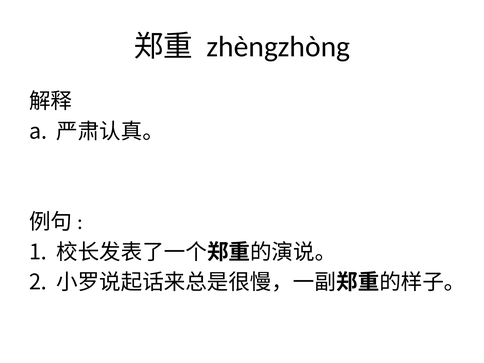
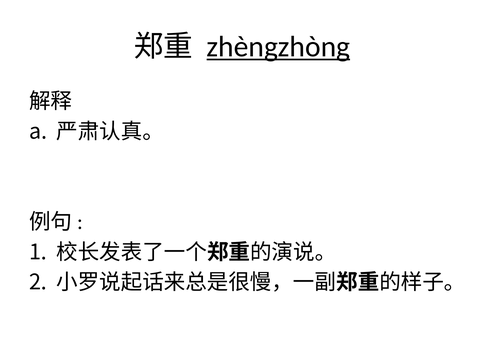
zhèngzhòng underline: none -> present
